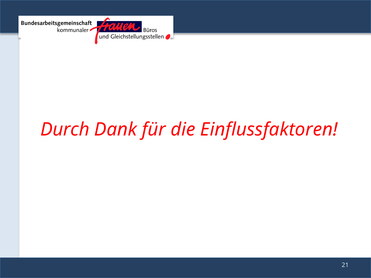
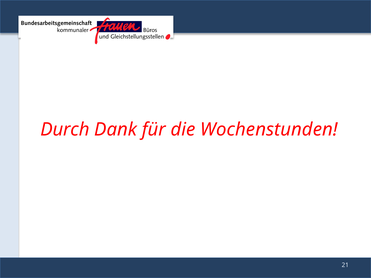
Einflussfaktoren: Einflussfaktoren -> Wochenstunden
